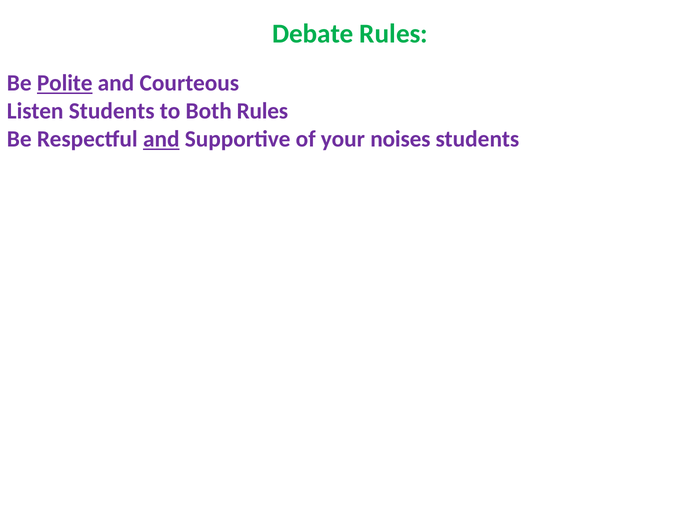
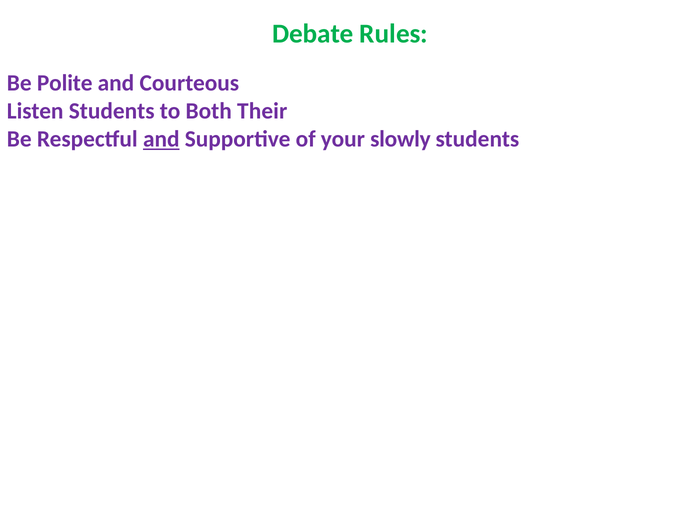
Polite underline: present -> none
Both Rules: Rules -> Their
noises: noises -> slowly
